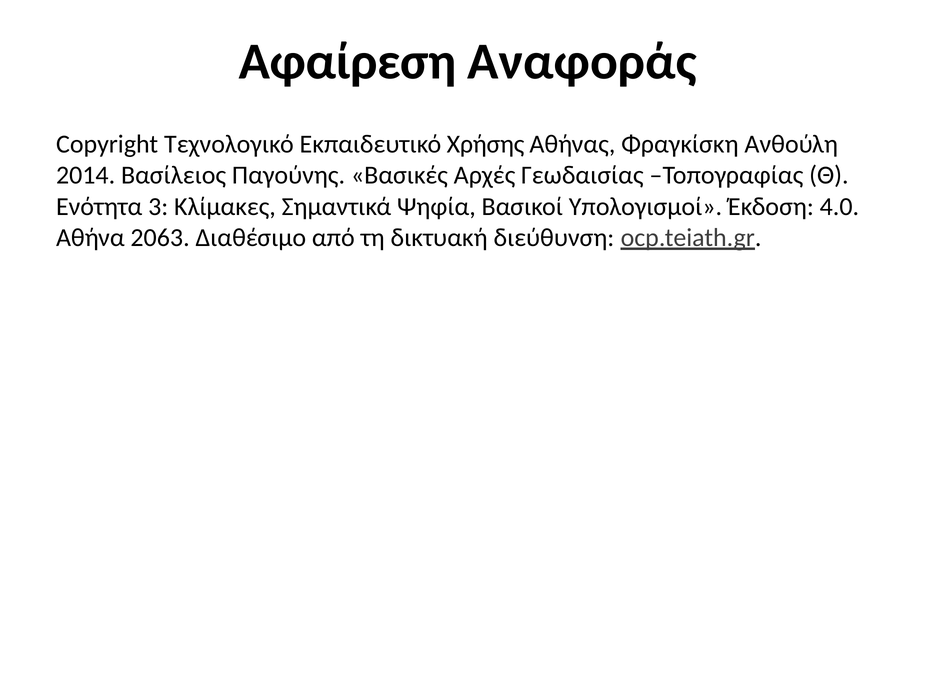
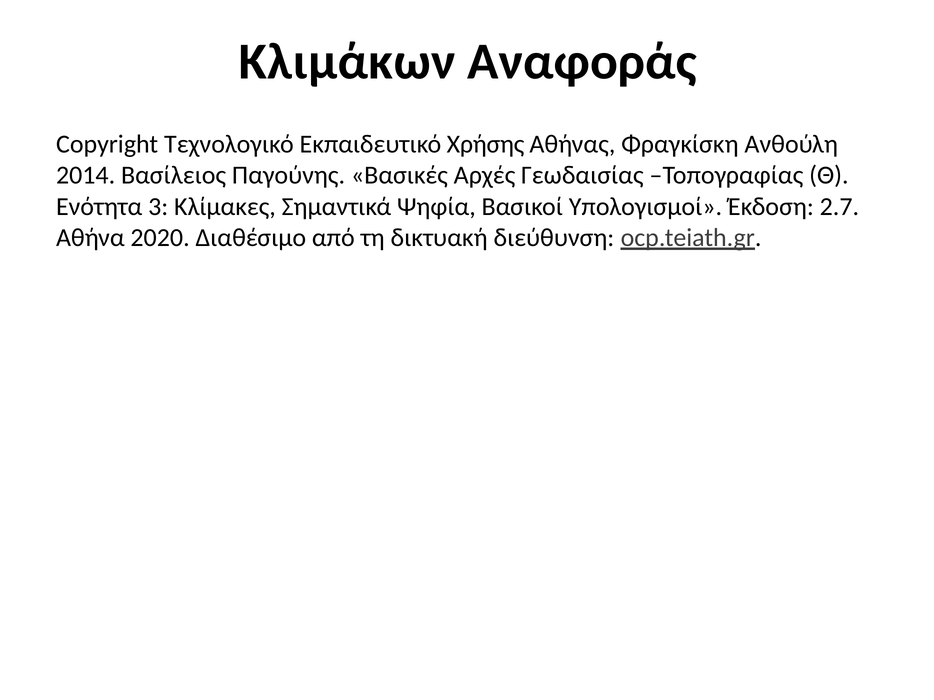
Αφαίρεση: Αφαίρεση -> Κλιμάκων
4.0: 4.0 -> 2.7
2063: 2063 -> 2020
